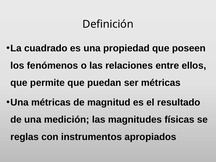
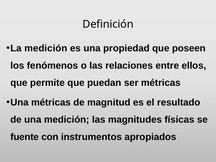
La cuadrado: cuadrado -> medición
reglas: reglas -> fuente
